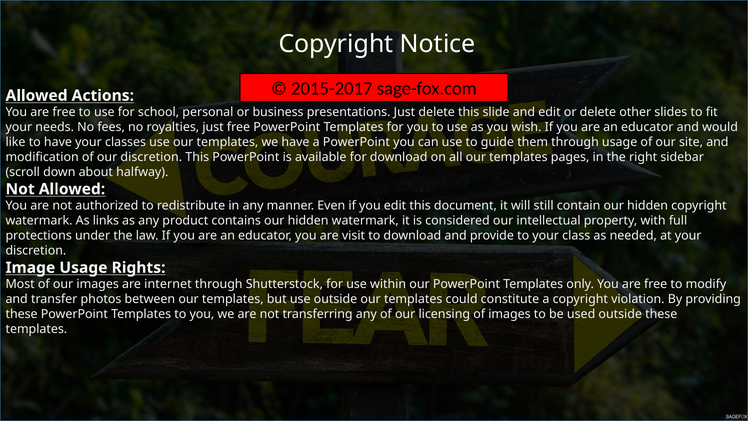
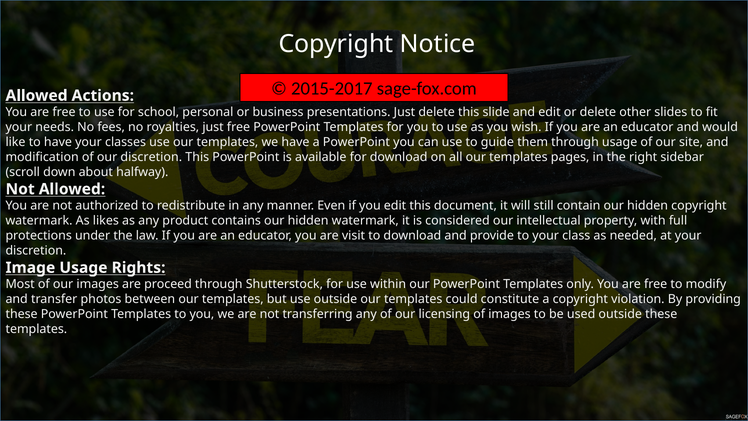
links: links -> likes
internet: internet -> proceed
